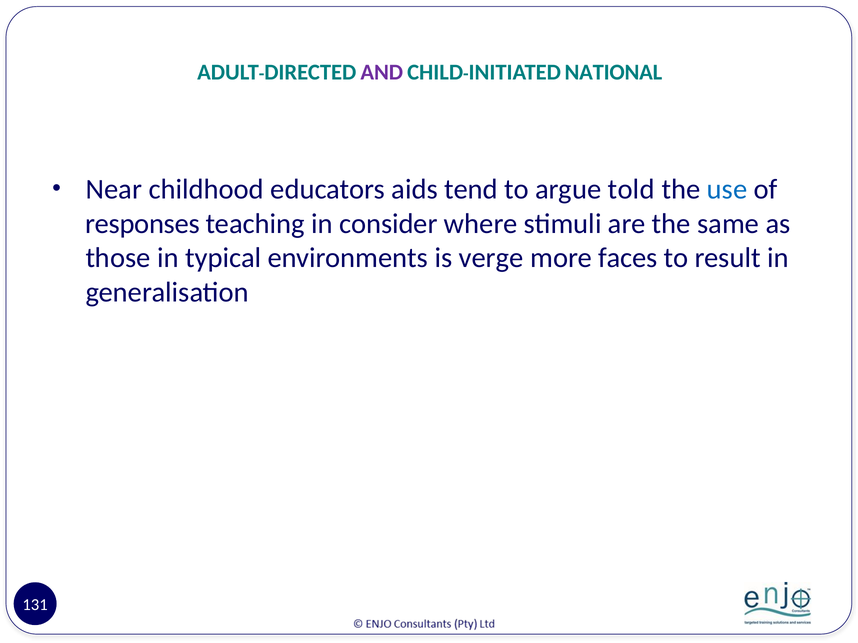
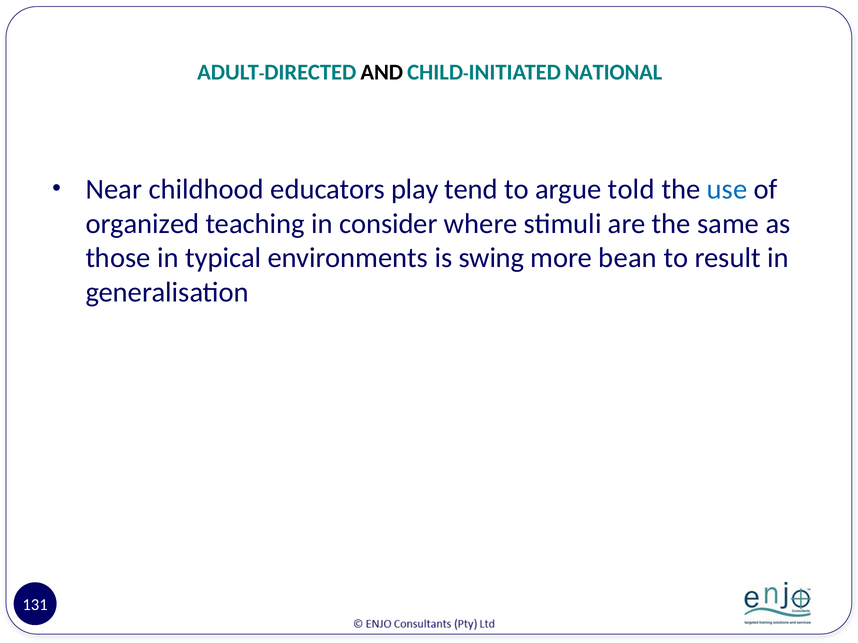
AND colour: purple -> black
aids: aids -> play
responses: responses -> organized
verge: verge -> swing
faces: faces -> bean
